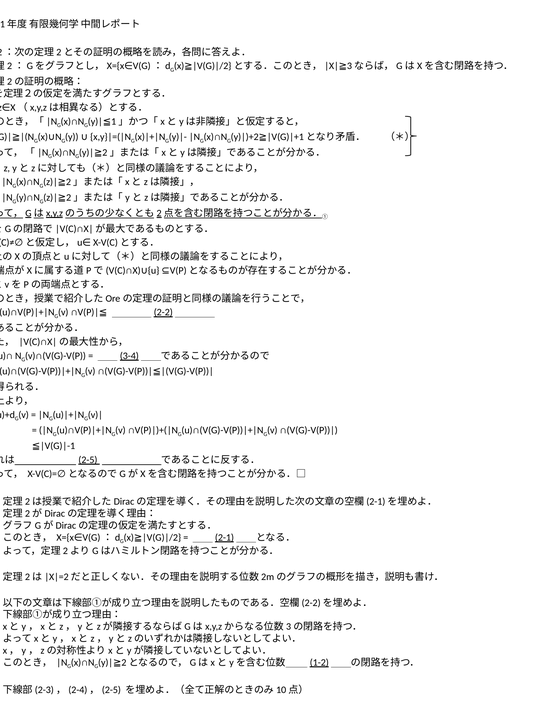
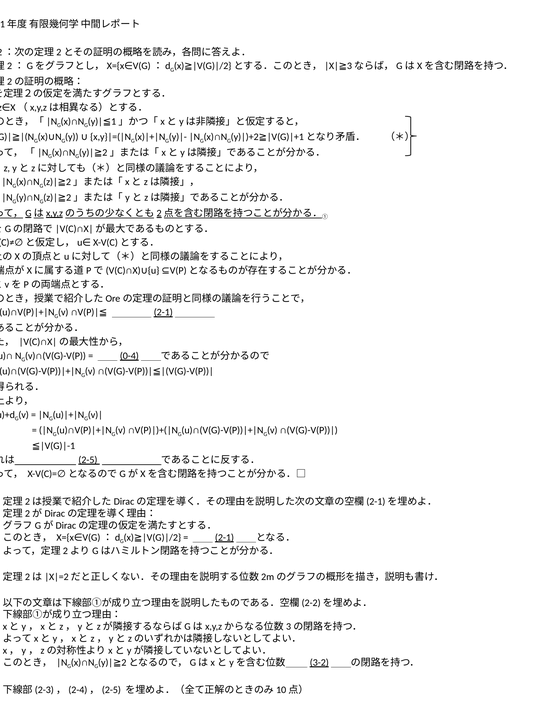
2-2 at (163, 312): 2-2 -> 2-1
3-4: 3-4 -> 0-4
1-2: 1-2 -> 3-2
